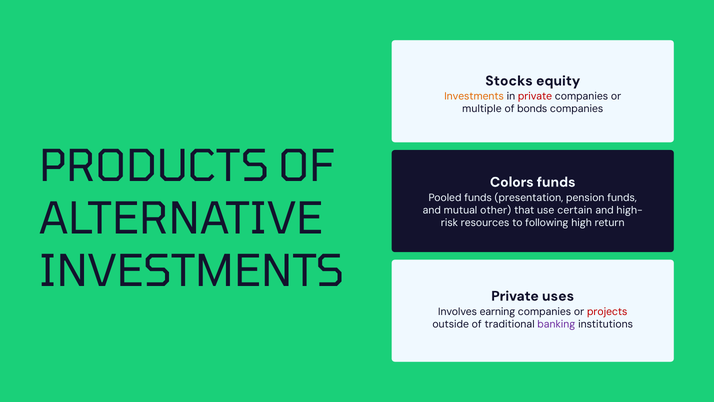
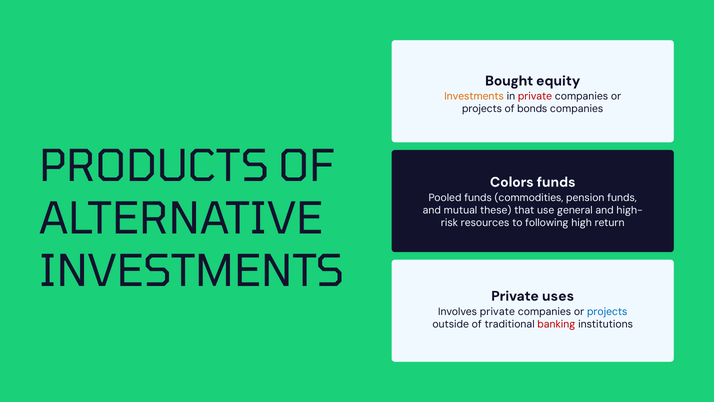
Stocks: Stocks -> Bought
multiple at (482, 109): multiple -> projects
presentation: presentation -> commodities
other: other -> these
certain: certain -> general
Involves earning: earning -> private
projects at (607, 311) colour: red -> blue
banking colour: purple -> red
